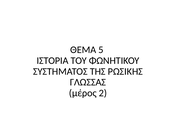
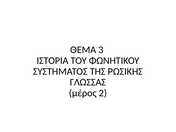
5: 5 -> 3
